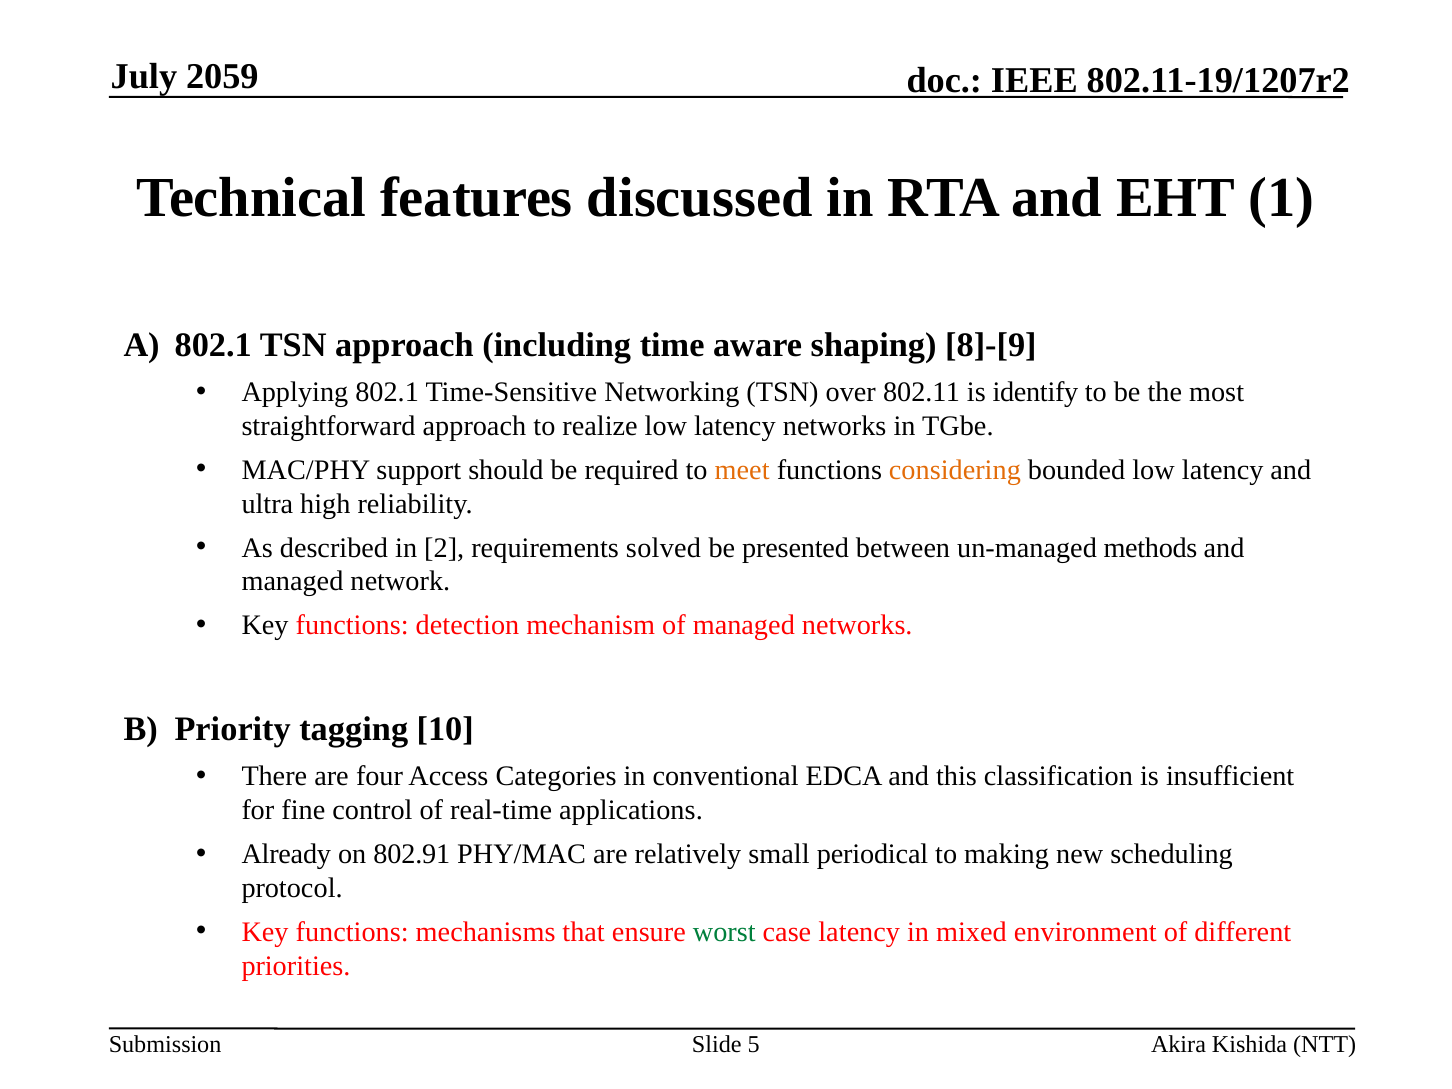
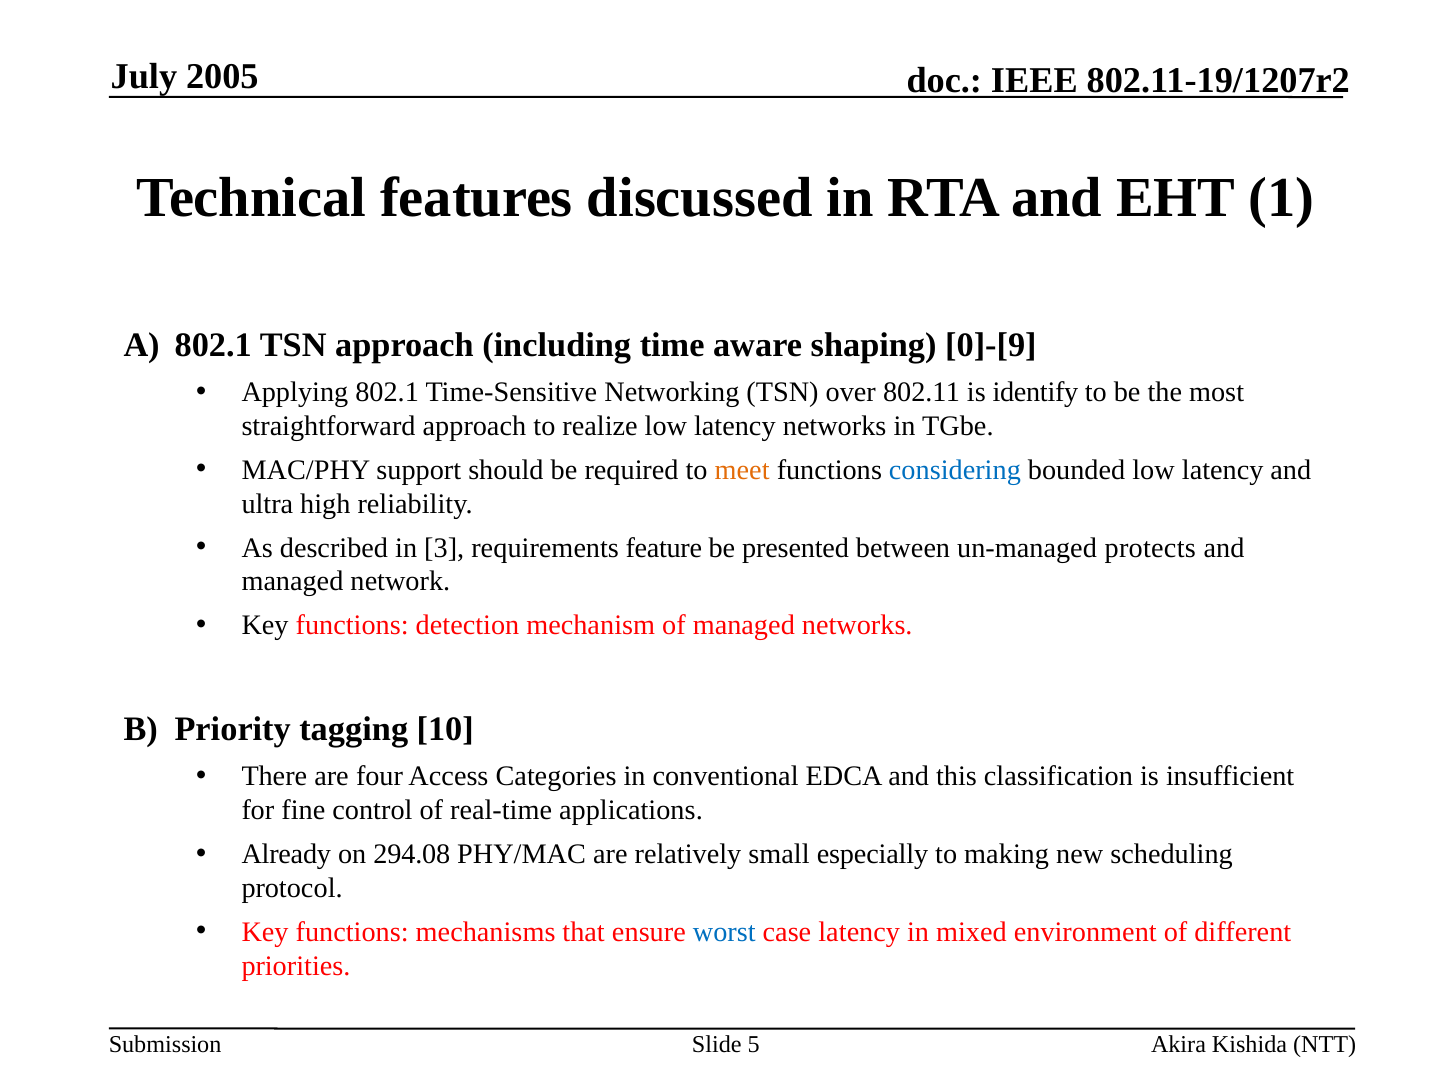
2059: 2059 -> 2005
8]-[9: 8]-[9 -> 0]-[9
considering colour: orange -> blue
2: 2 -> 3
solved: solved -> feature
methods: methods -> protects
802.91: 802.91 -> 294.08
periodical: periodical -> especially
worst colour: green -> blue
